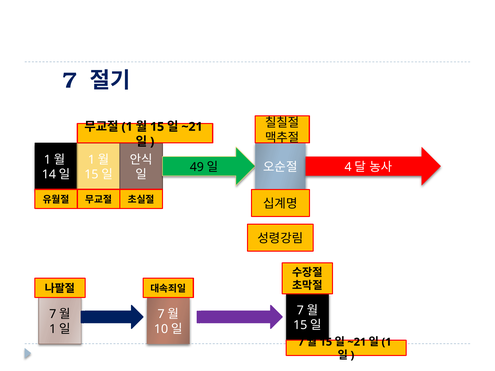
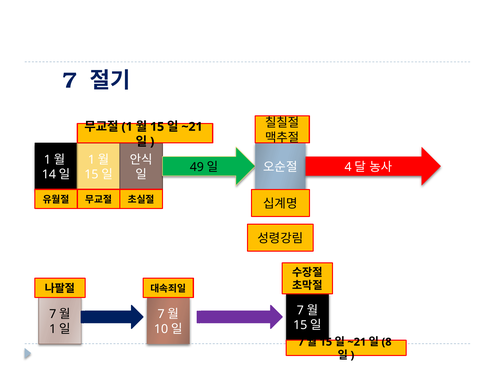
1 at (387, 342): 1 -> 8
